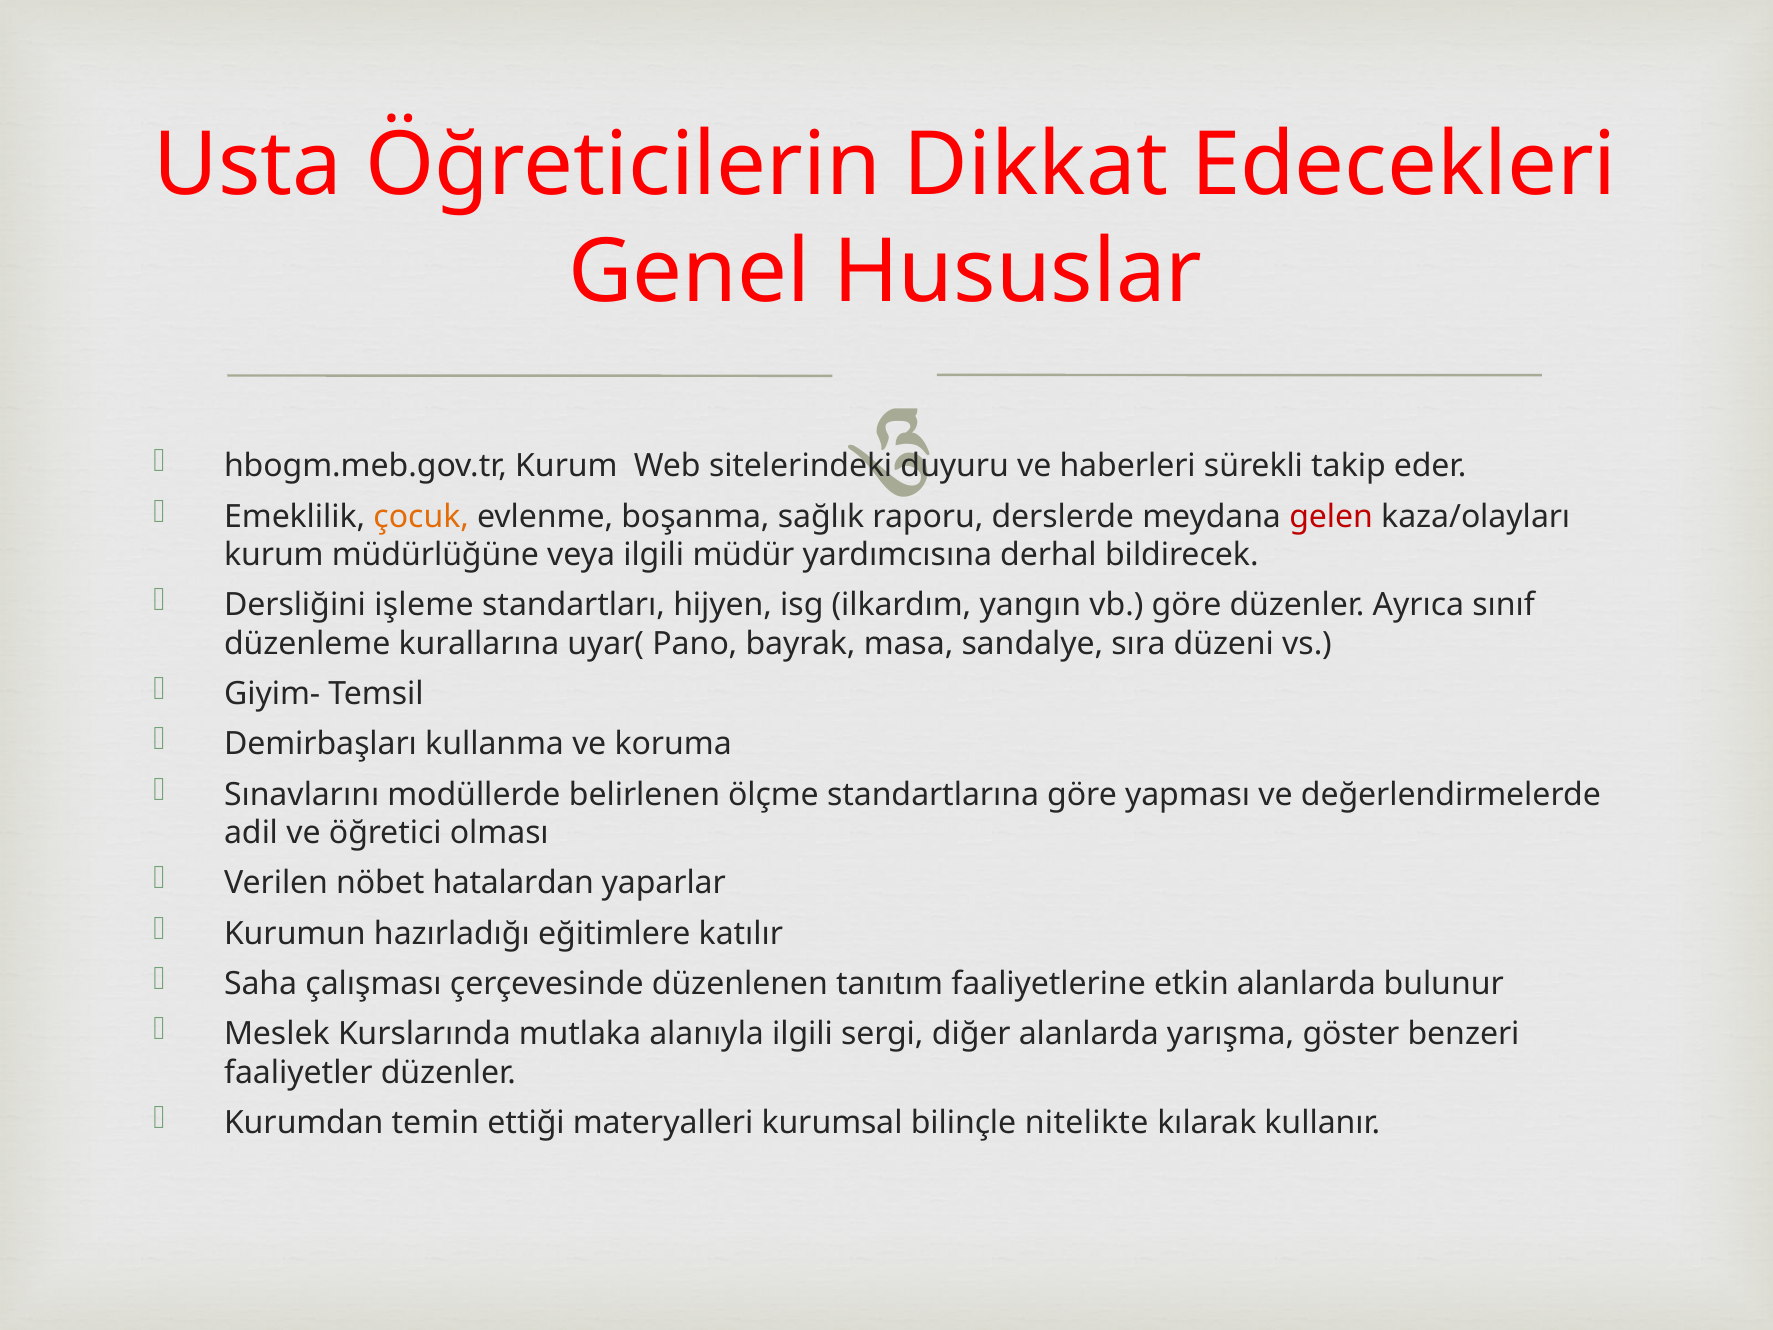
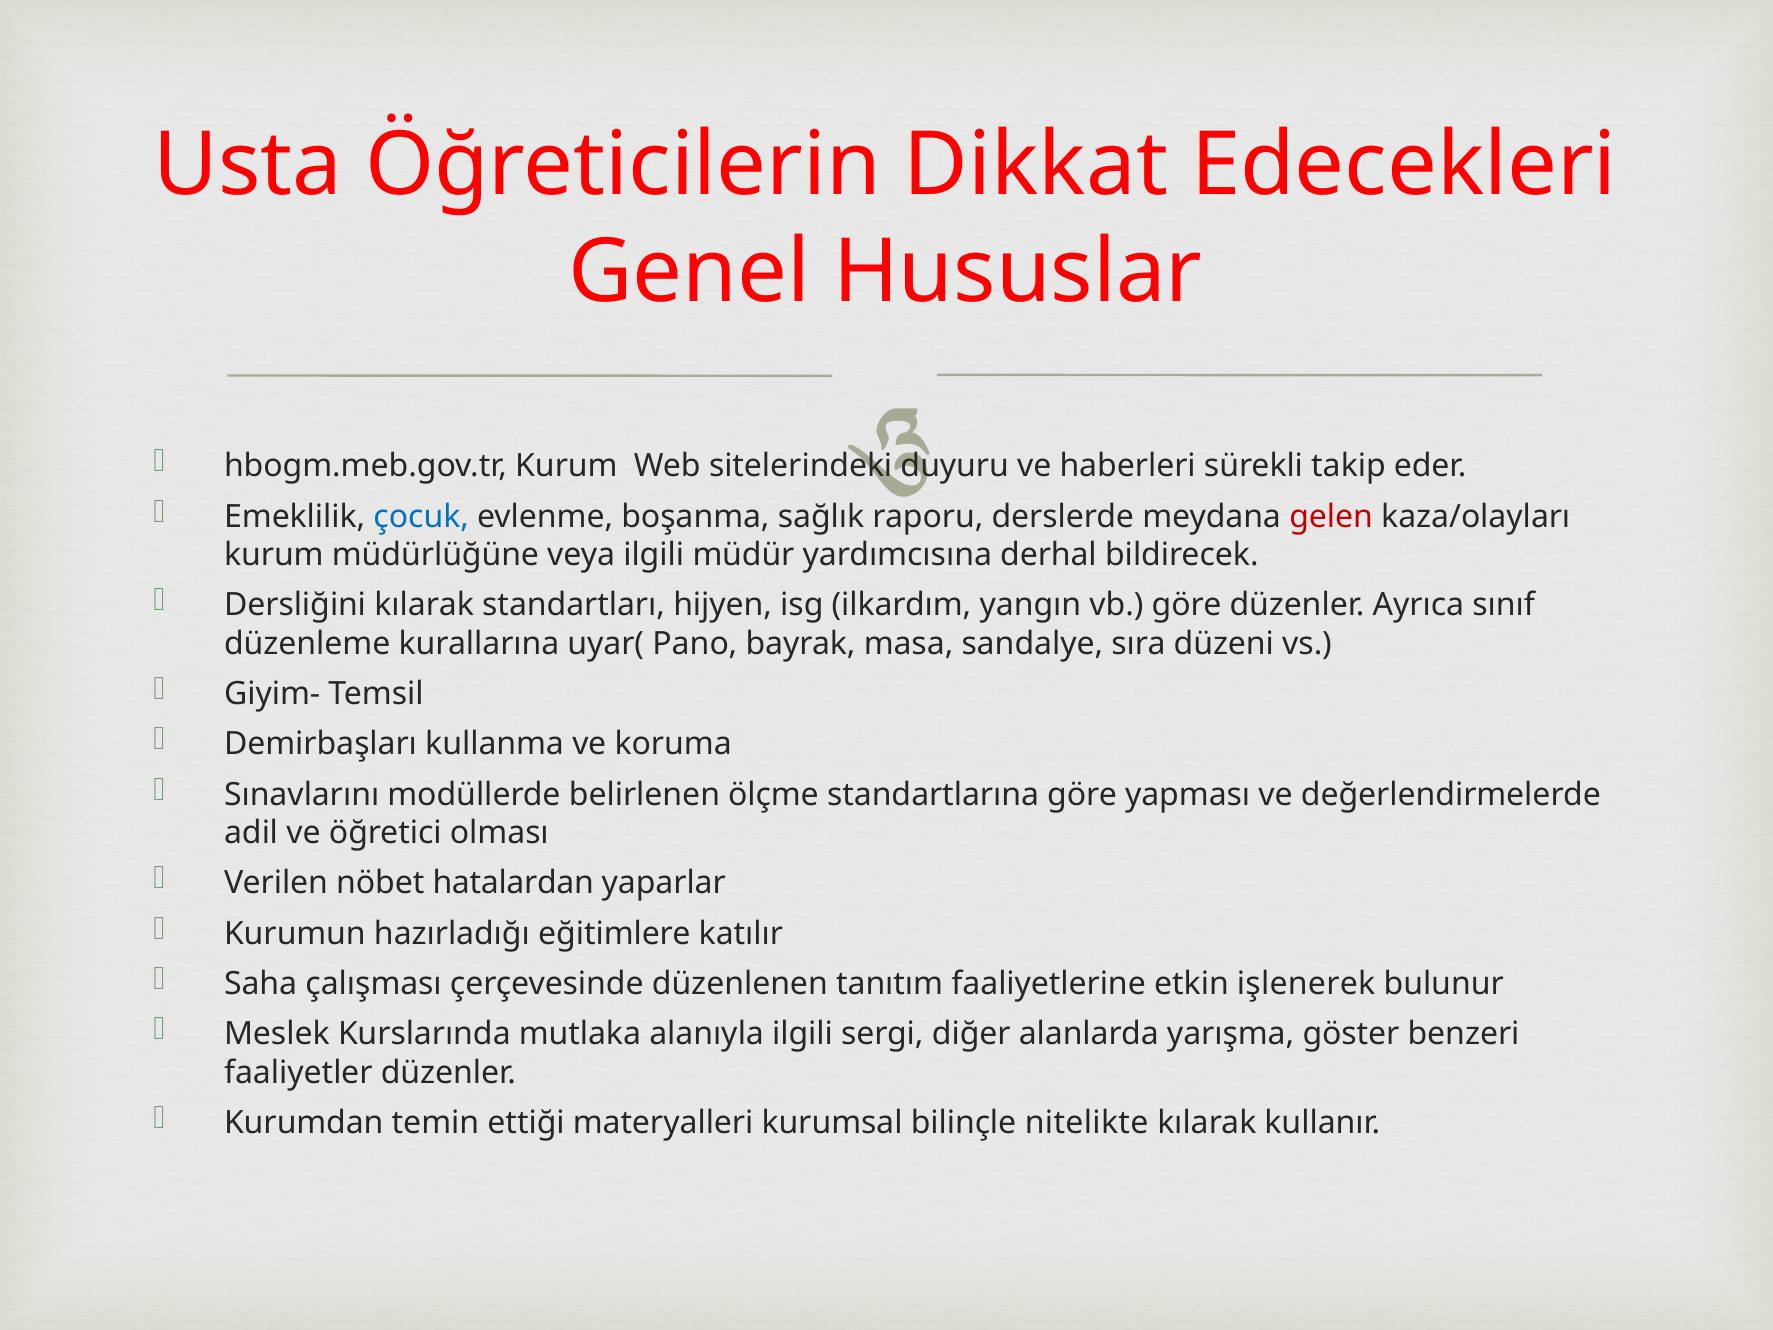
çocuk colour: orange -> blue
Dersliğini işleme: işleme -> kılarak
etkin alanlarda: alanlarda -> işlenerek
